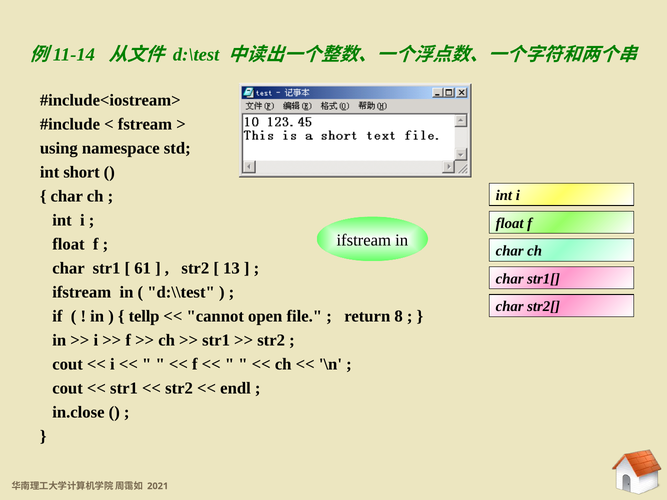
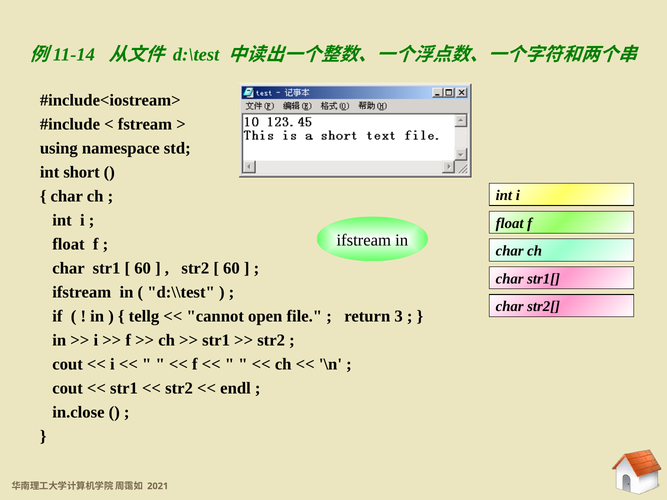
61 at (143, 269): 61 -> 60
13 at (231, 269): 13 -> 60
tellp: tellp -> tellg
8: 8 -> 3
